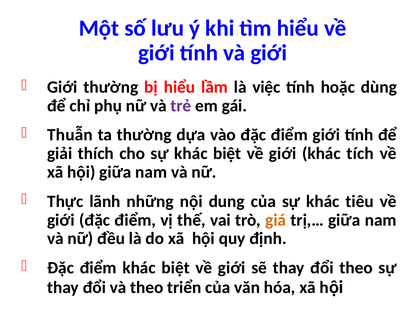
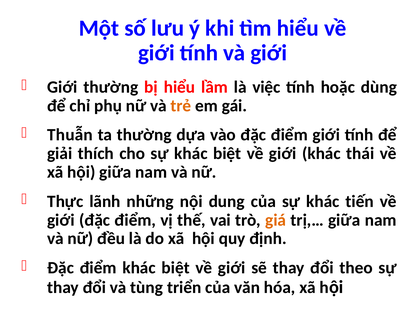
trẻ colour: purple -> orange
tích: tích -> thái
tiêu: tiêu -> tiến
và theo: theo -> tùng
